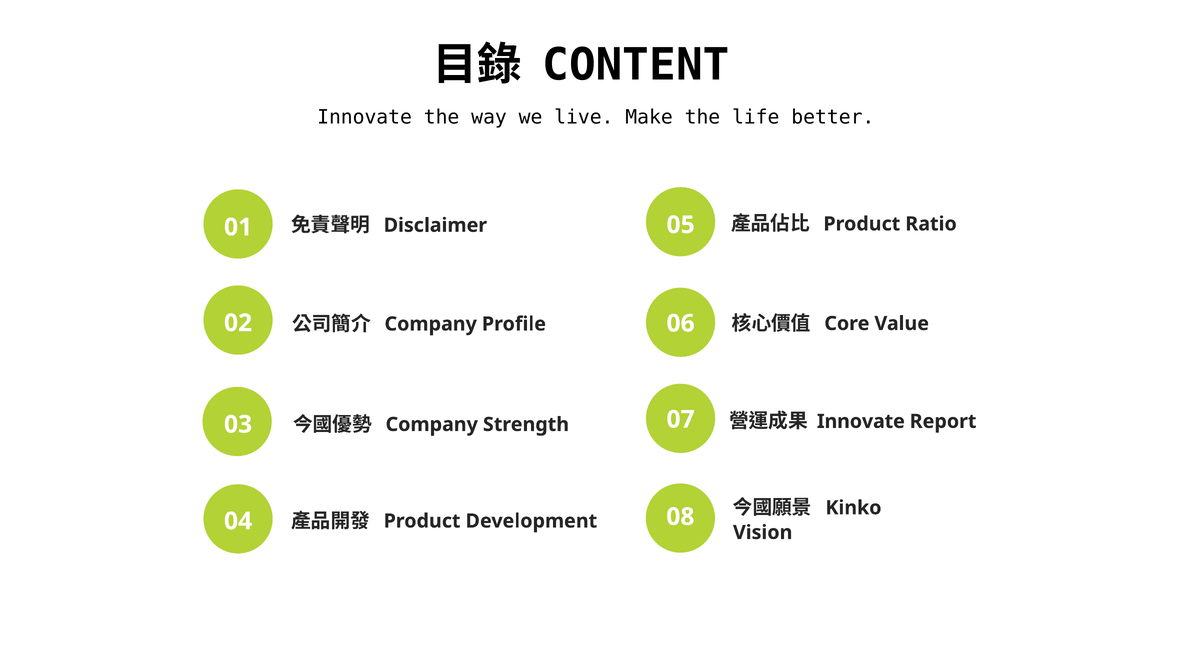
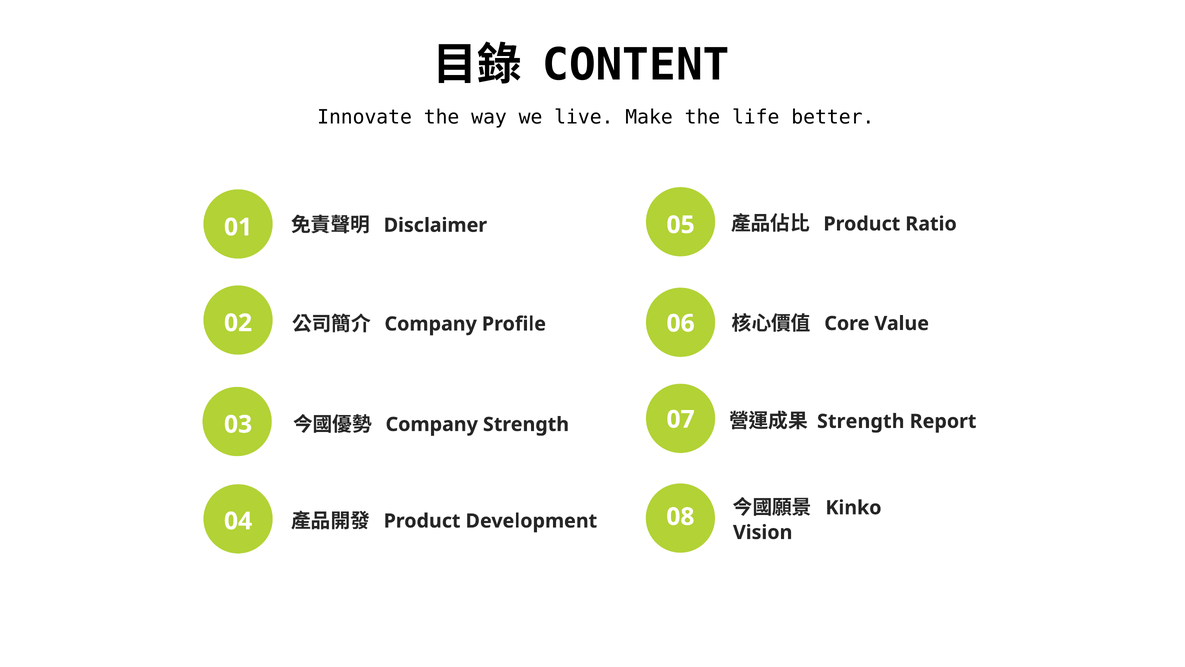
Innovate at (861, 421): Innovate -> Strength
